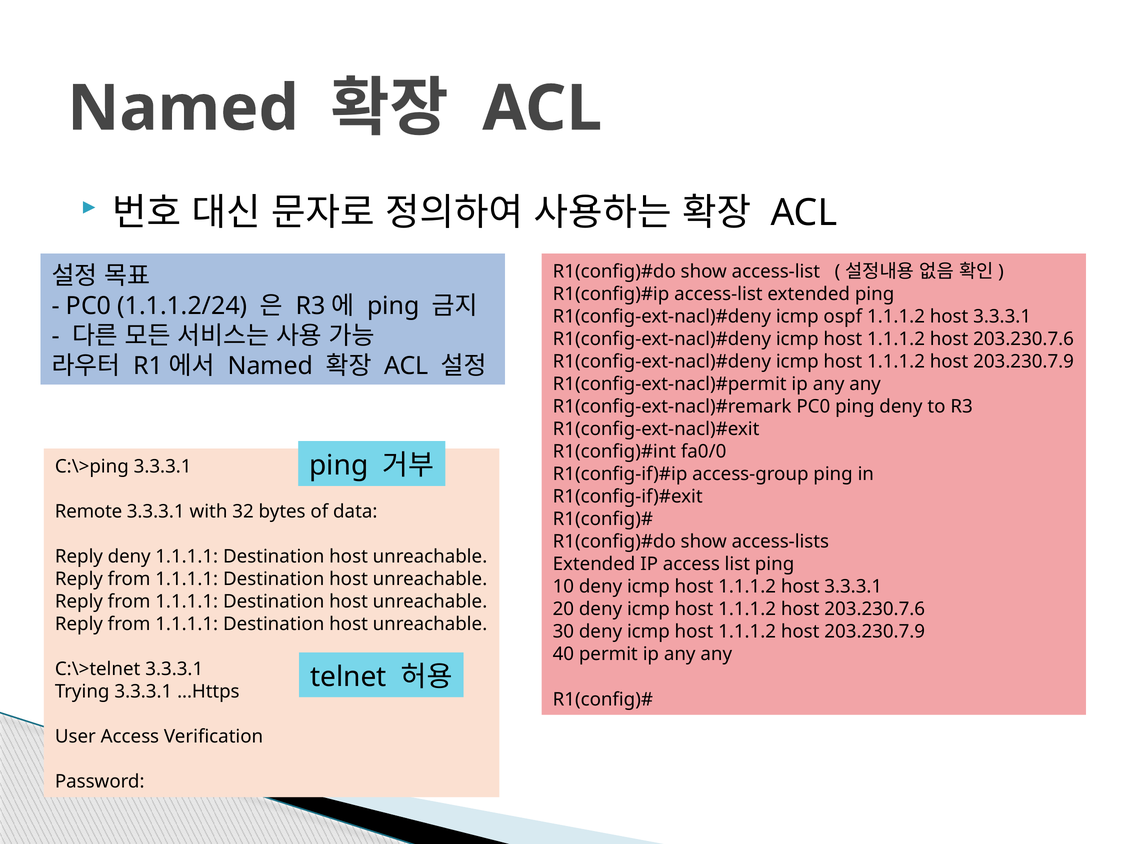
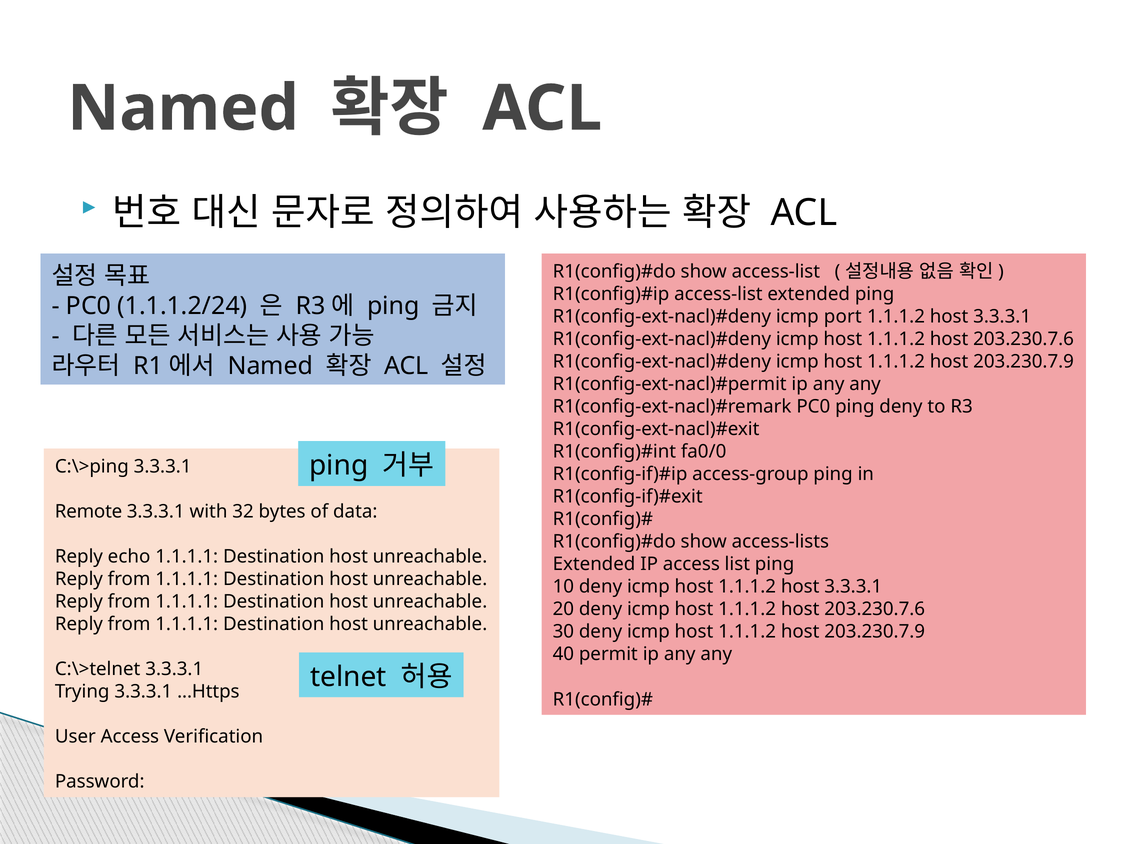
ospf: ospf -> port
Reply deny: deny -> echo
